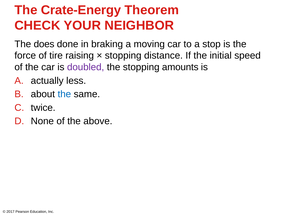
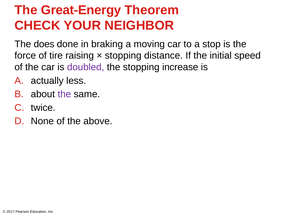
Crate-Energy: Crate-Energy -> Great-Energy
amounts: amounts -> increase
the at (64, 94) colour: blue -> purple
